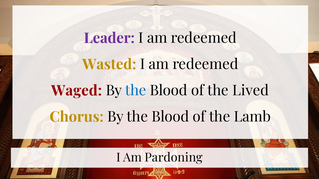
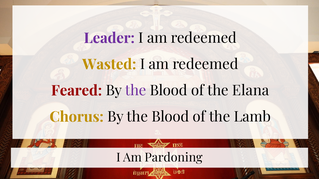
Waged: Waged -> Feared
the at (136, 91) colour: blue -> purple
Lived: Lived -> Elana
